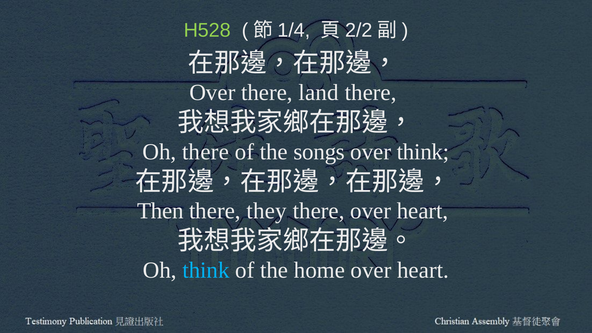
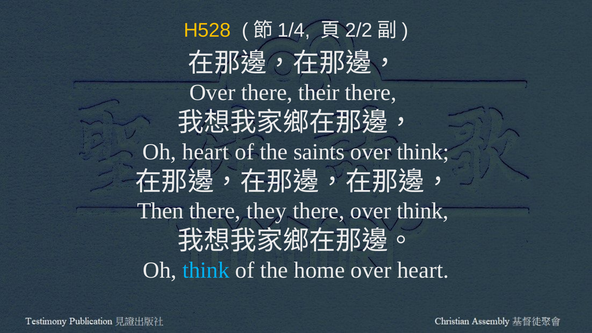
H528 colour: light green -> yellow
land: land -> their
Oh there: there -> heart
songs: songs -> saints
there over heart: heart -> think
